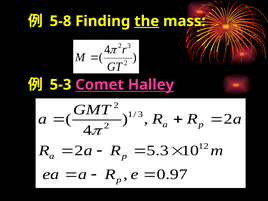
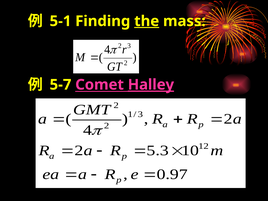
5-8: 5-8 -> 5-1
5-3: 5-3 -> 5-7
Halley underline: none -> present
